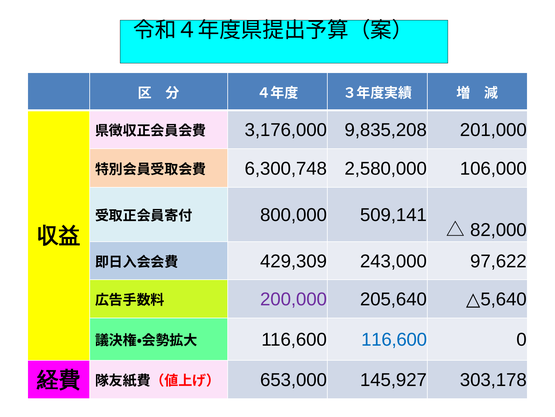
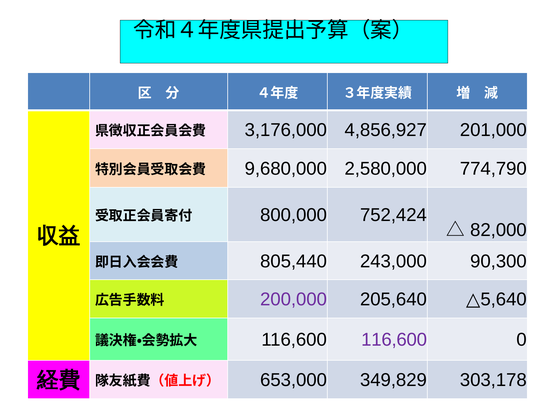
9,835,208: 9,835,208 -> 4,856,927
6,300,748: 6,300,748 -> 9,680,000
106,000: 106,000 -> 774,790
509,141: 509,141 -> 752,424
429,309: 429,309 -> 805,440
97,622: 97,622 -> 90,300
116,600 at (394, 339) colour: blue -> purple
145,927: 145,927 -> 349,829
